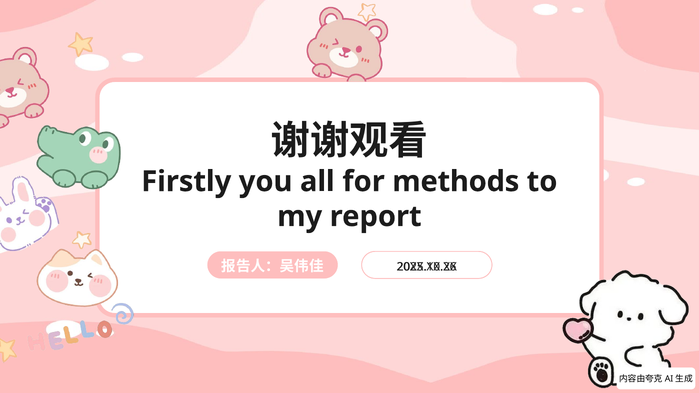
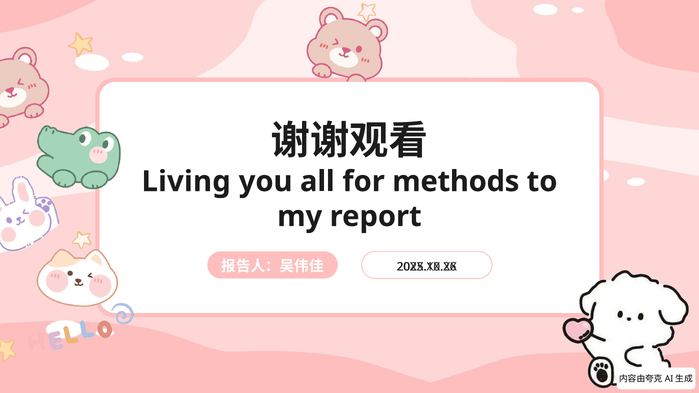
Firstly: Firstly -> Living
